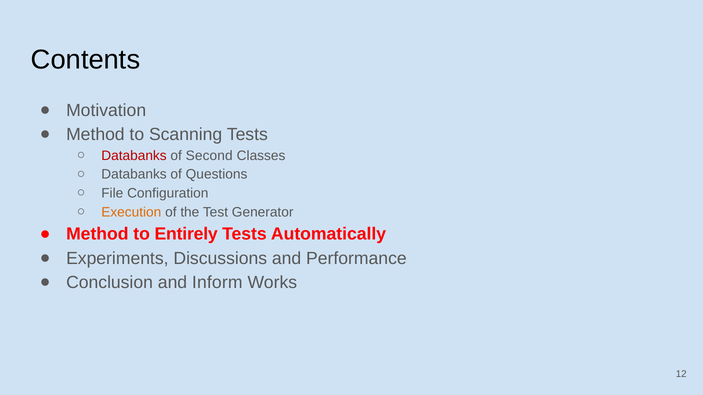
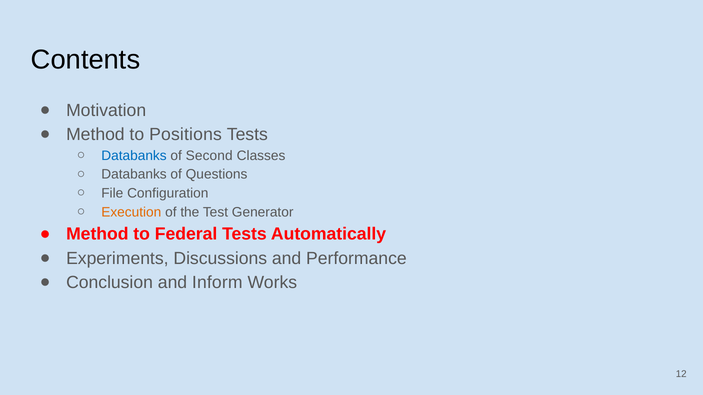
Scanning: Scanning -> Positions
Databanks at (134, 156) colour: red -> blue
Entirely: Entirely -> Federal
